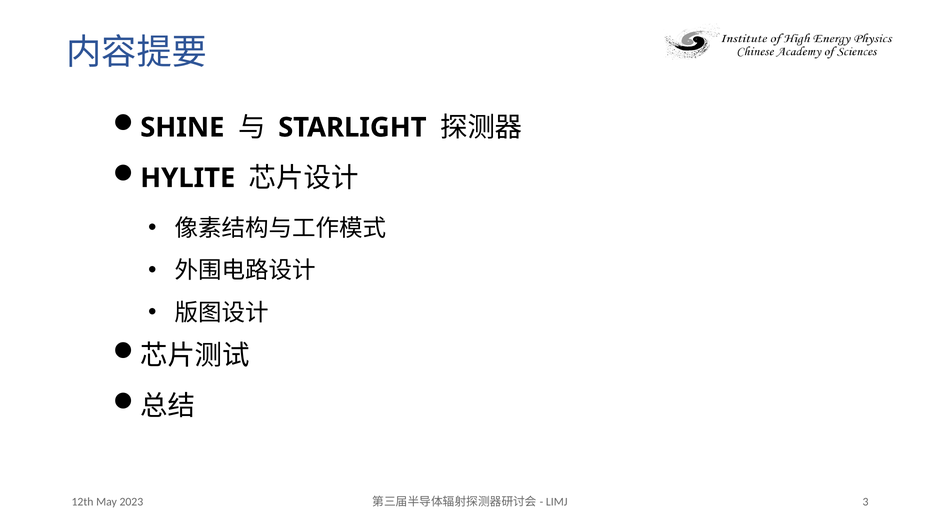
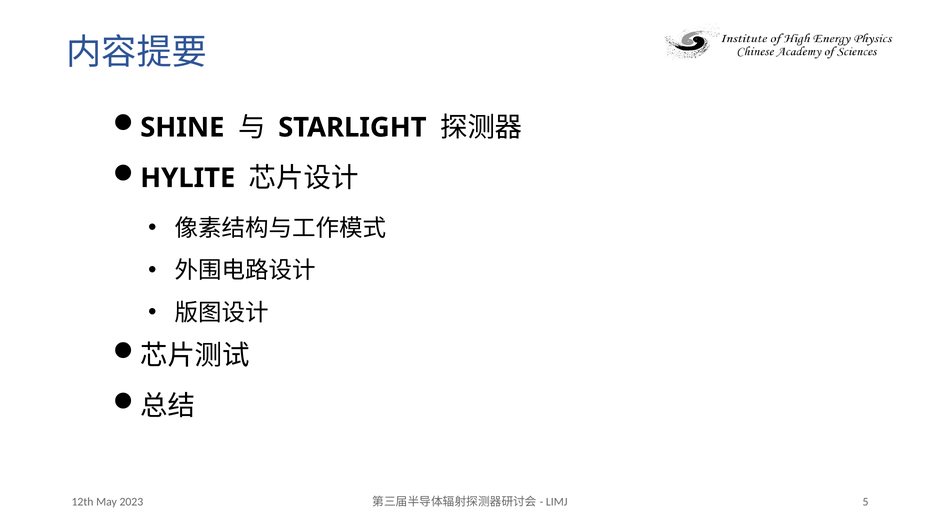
3: 3 -> 5
